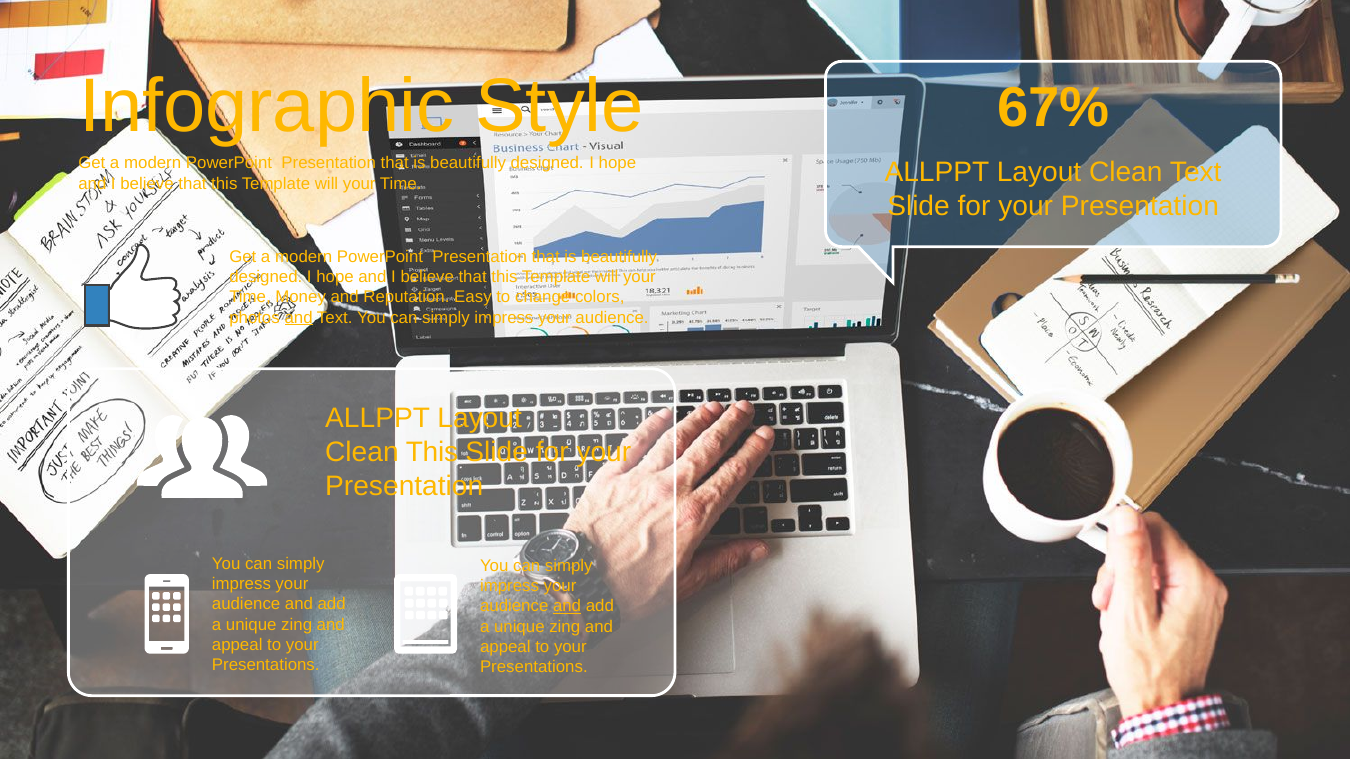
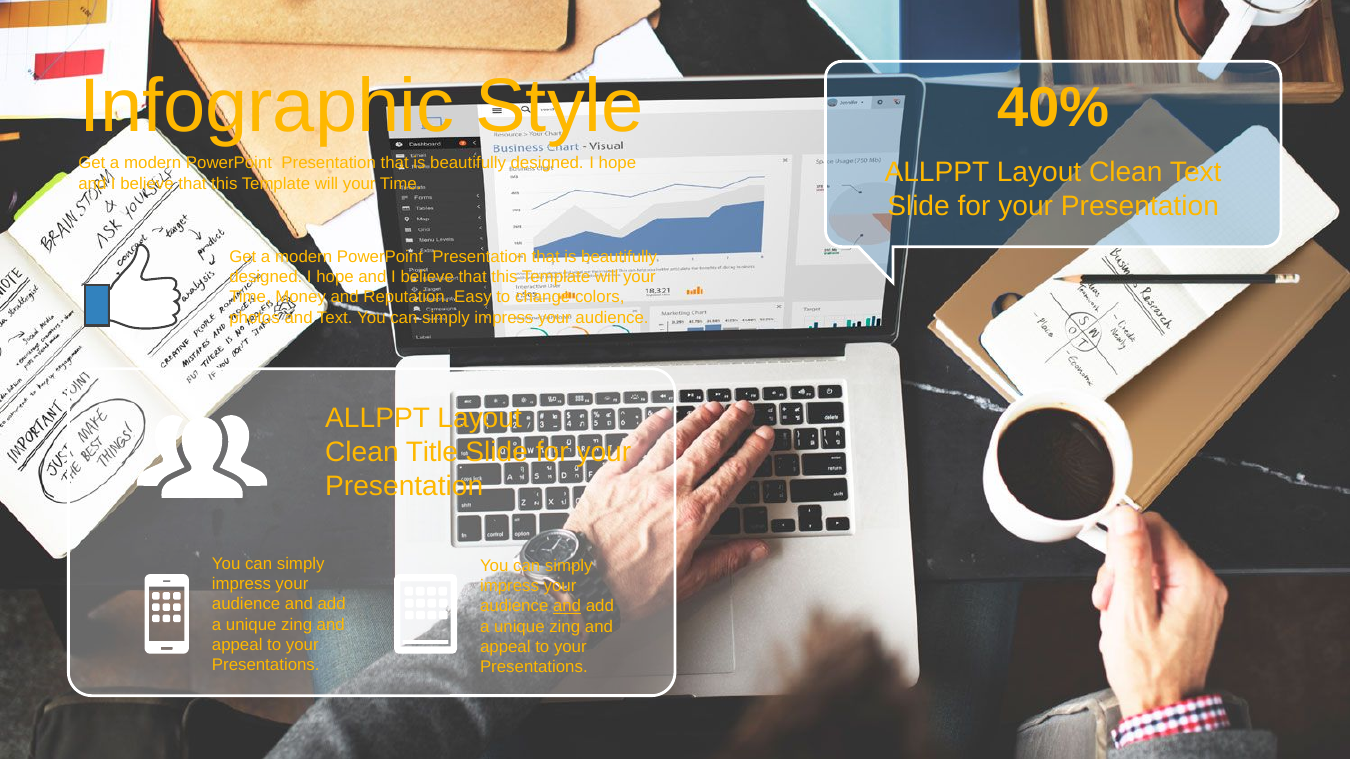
67%: 67% -> 40%
and at (299, 318) underline: present -> none
Clean This: This -> Title
